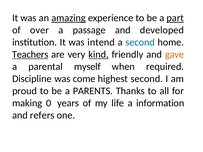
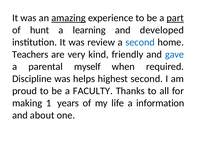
over: over -> hunt
passage: passage -> learning
intend: intend -> review
Teachers underline: present -> none
kind underline: present -> none
gave colour: orange -> blue
come: come -> helps
PARENTS: PARENTS -> FACULTY
0: 0 -> 1
refers: refers -> about
